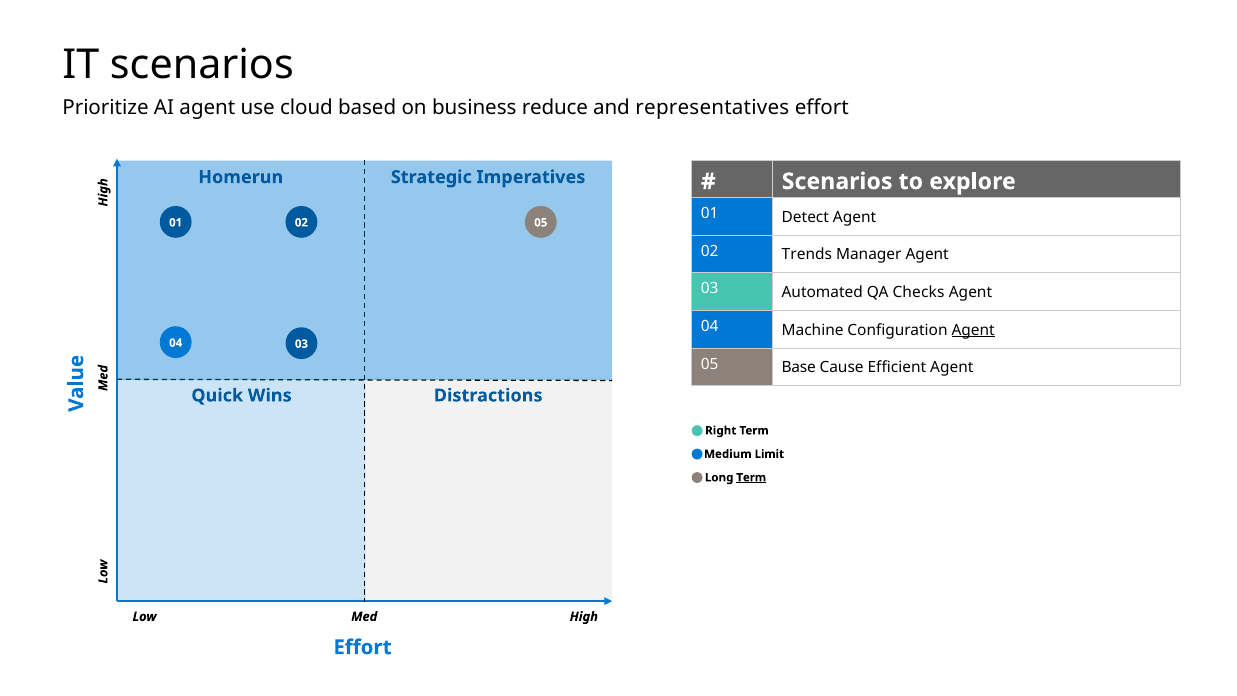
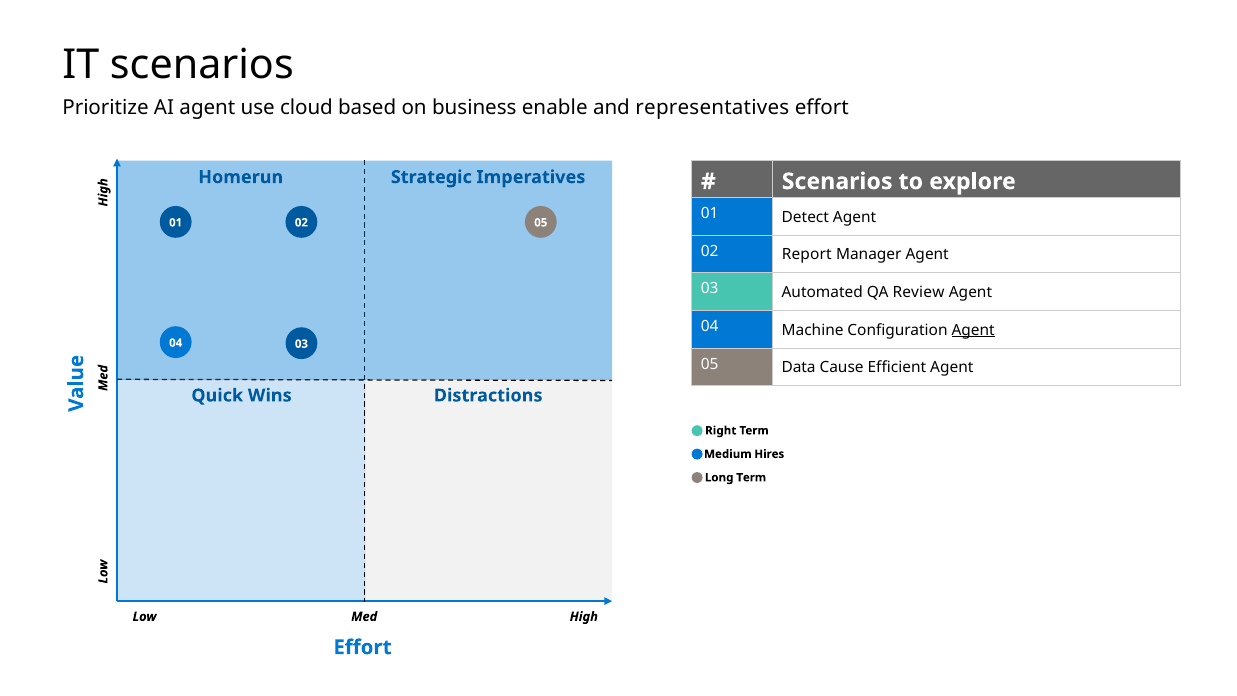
reduce: reduce -> enable
Trends: Trends -> Report
Checks: Checks -> Review
Base: Base -> Data
Limit: Limit -> Hires
Term at (751, 477) underline: present -> none
